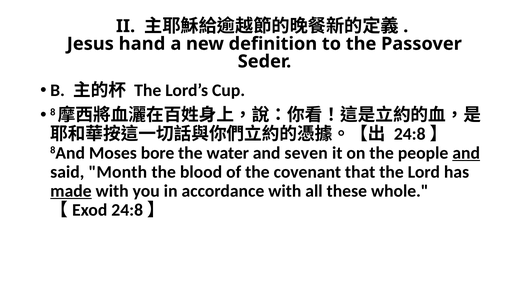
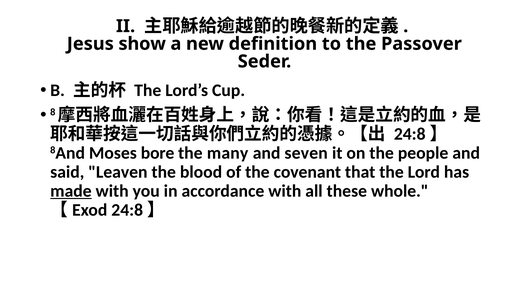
hand: hand -> show
water: water -> many
and at (466, 153) underline: present -> none
Month: Month -> Leaven
